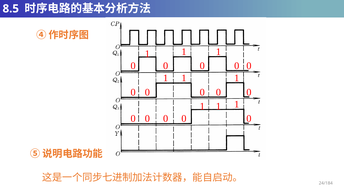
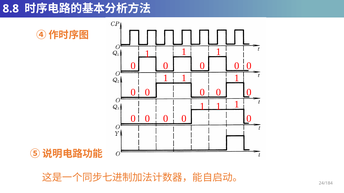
8.5: 8.5 -> 8.8
